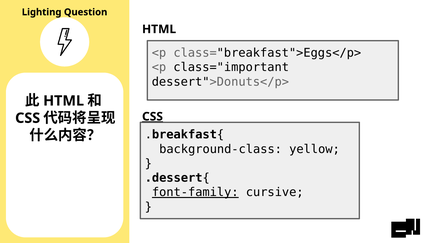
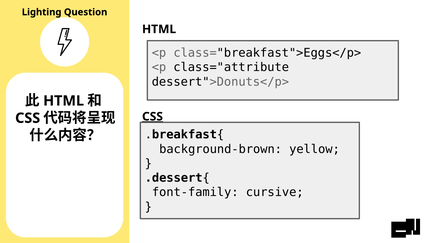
class="important: class="important -> class="attribute
background-class: background-class -> background-brown
font-family underline: present -> none
